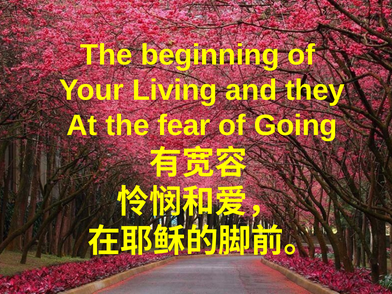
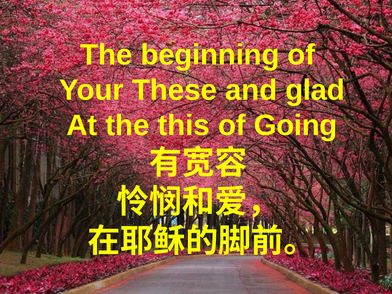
Living: Living -> These
they: they -> glad
fear: fear -> this
